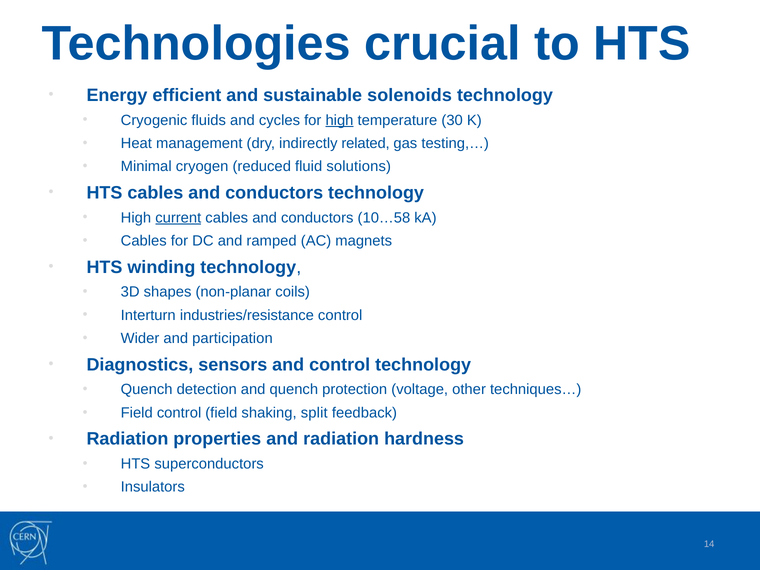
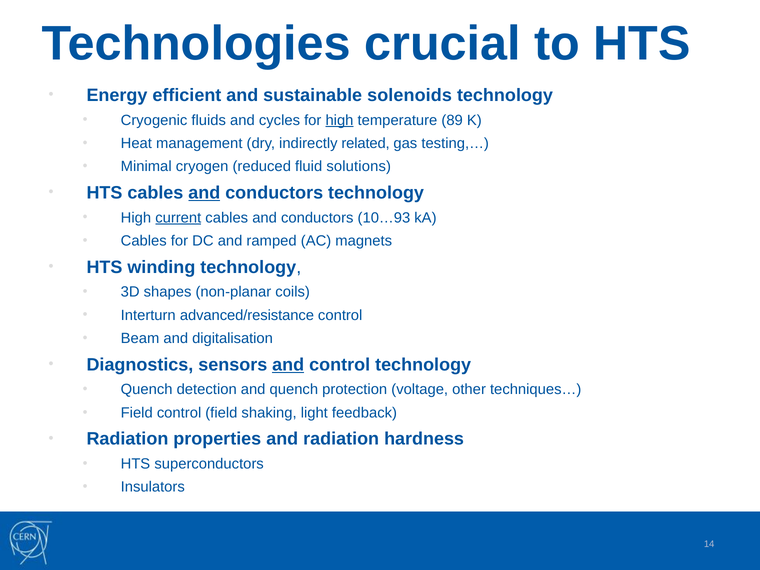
30: 30 -> 89
and at (204, 193) underline: none -> present
10…58: 10…58 -> 10…93
industries/resistance: industries/resistance -> advanced/resistance
Wider: Wider -> Beam
participation: participation -> digitalisation
and at (288, 365) underline: none -> present
split: split -> light
